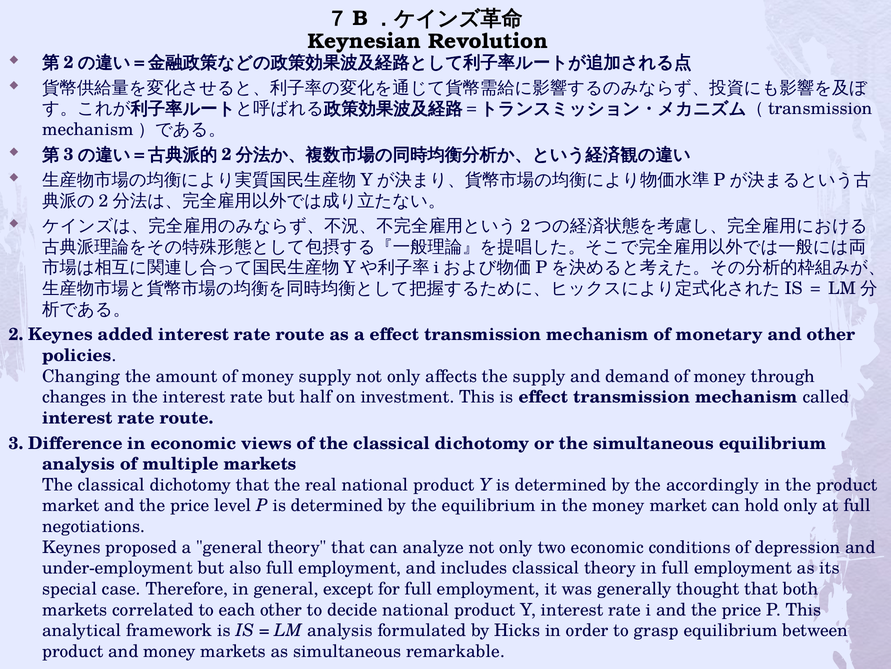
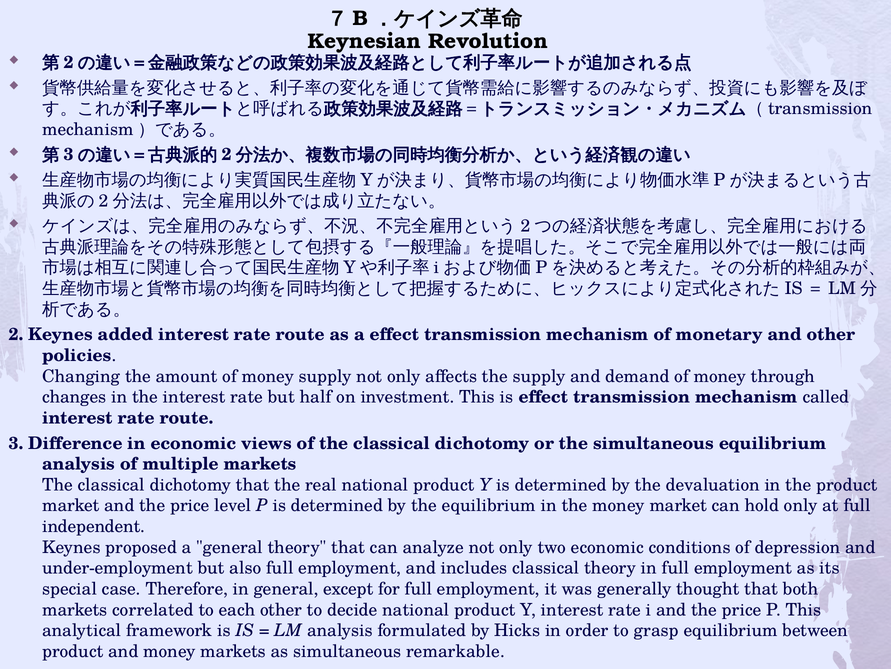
accordingly: accordingly -> devaluation
negotiations: negotiations -> independent
